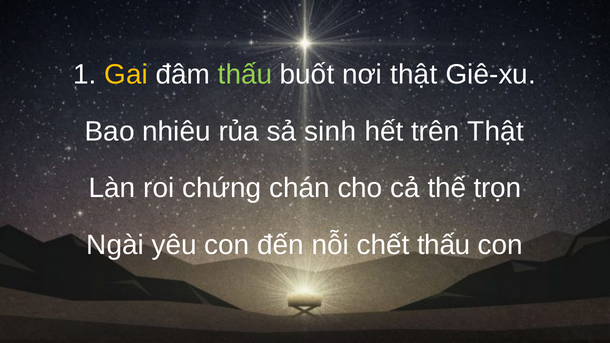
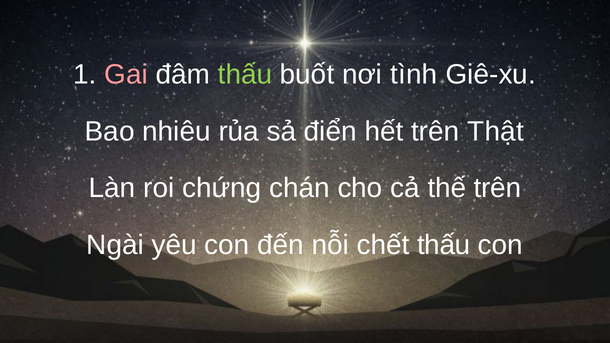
Gai colour: yellow -> pink
nơi thật: thật -> tình
sinh: sinh -> điển
thế trọn: trọn -> trên
